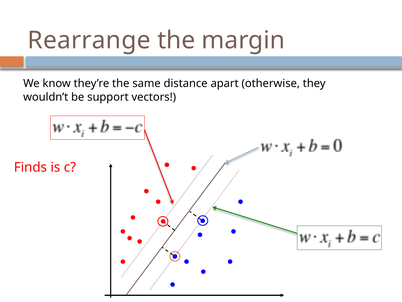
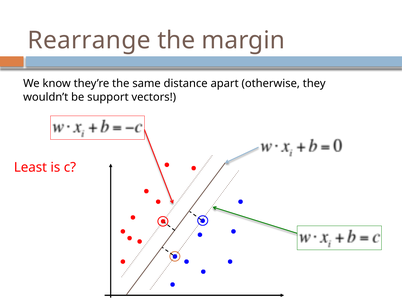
Finds: Finds -> Least
